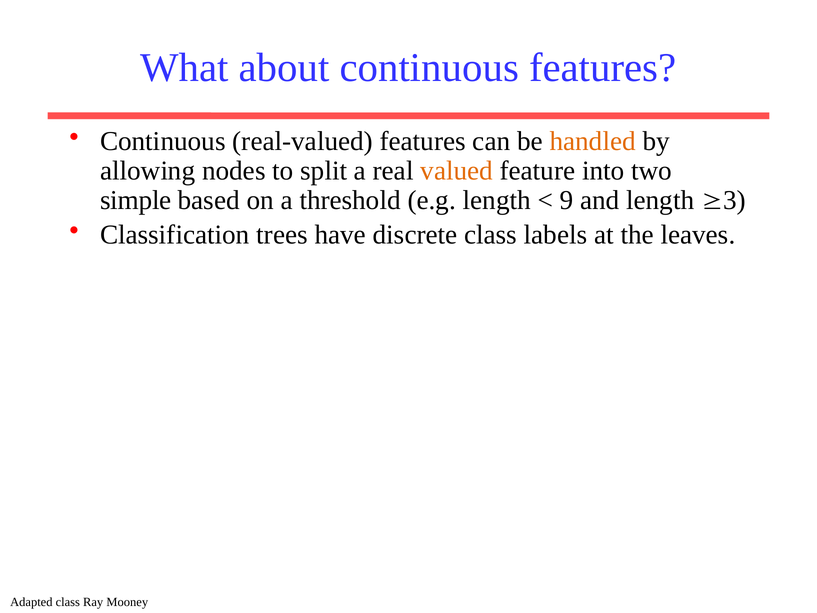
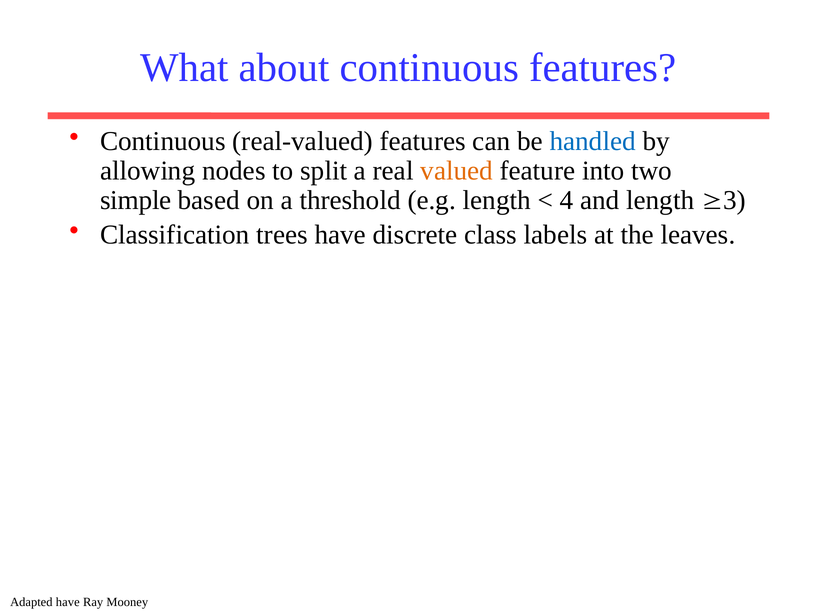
handled colour: orange -> blue
9: 9 -> 4
Adapted class: class -> have
